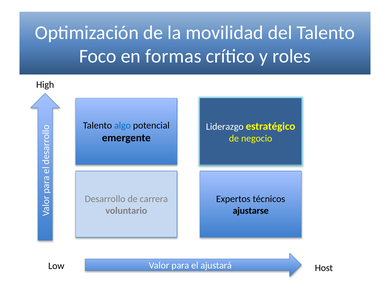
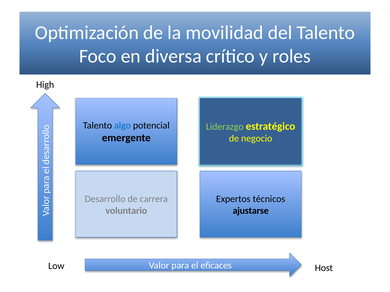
formas: formas -> diversa
Liderazgo colour: white -> light green
ajustará: ajustará -> eficaces
